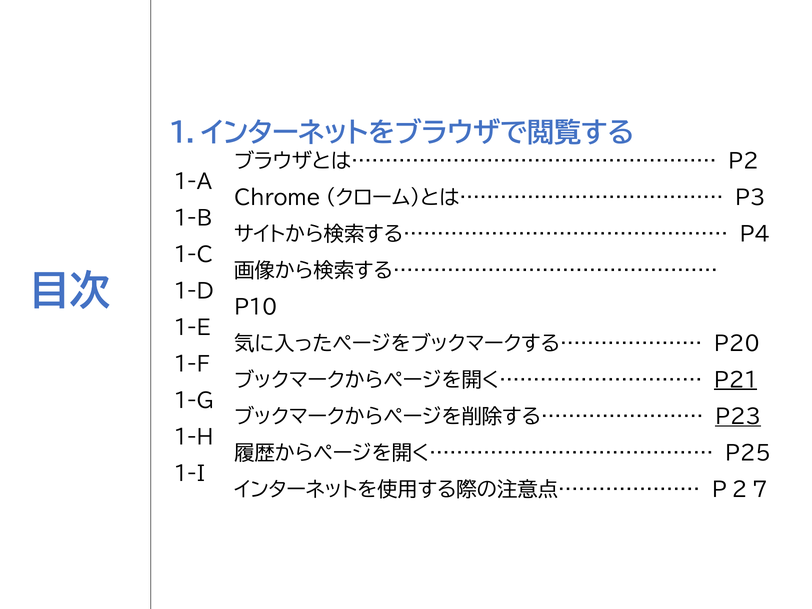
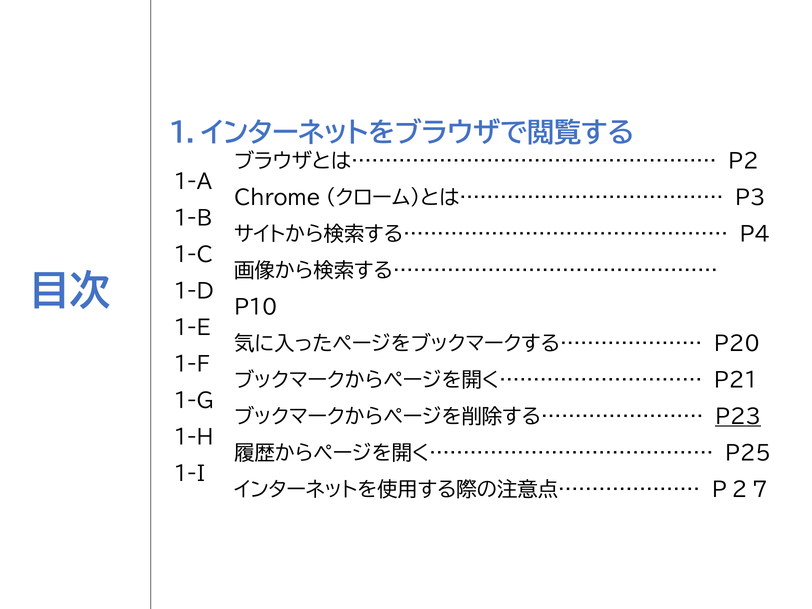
P21 underline: present -> none
